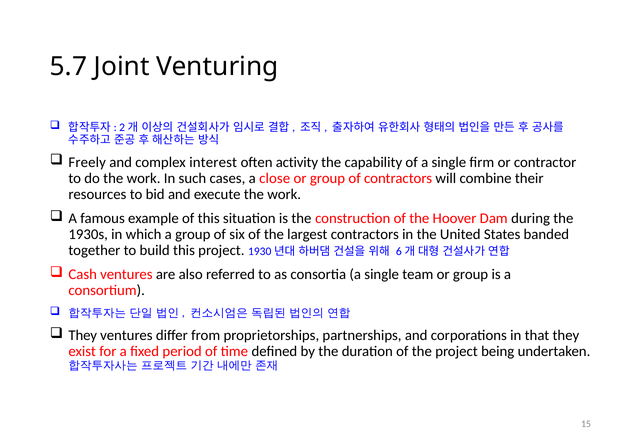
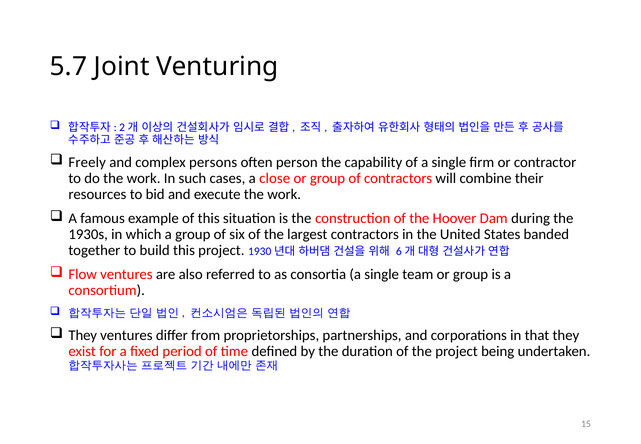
interest: interest -> persons
activity: activity -> person
Cash: Cash -> Flow
